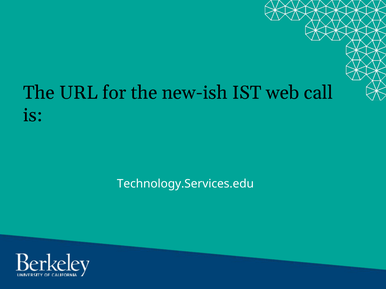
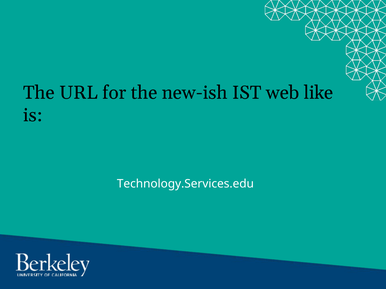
call: call -> like
